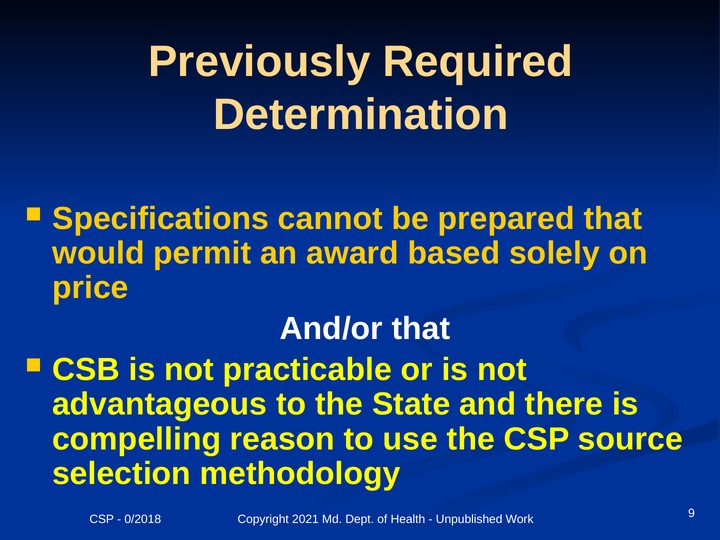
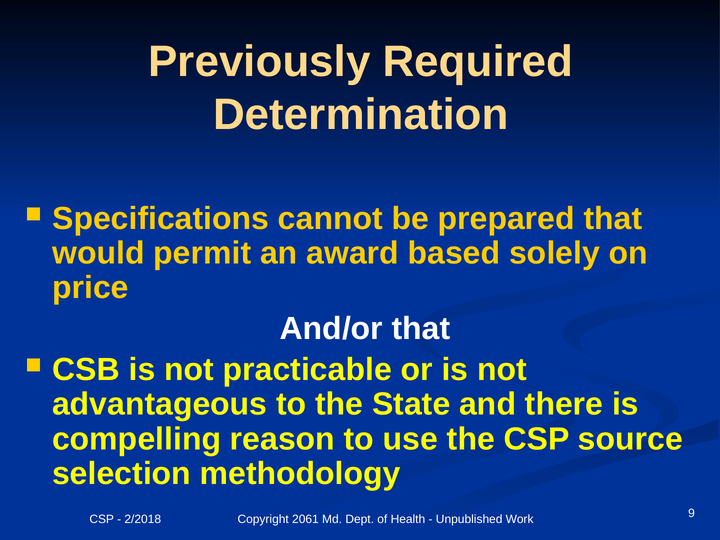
0/2018: 0/2018 -> 2/2018
2021: 2021 -> 2061
